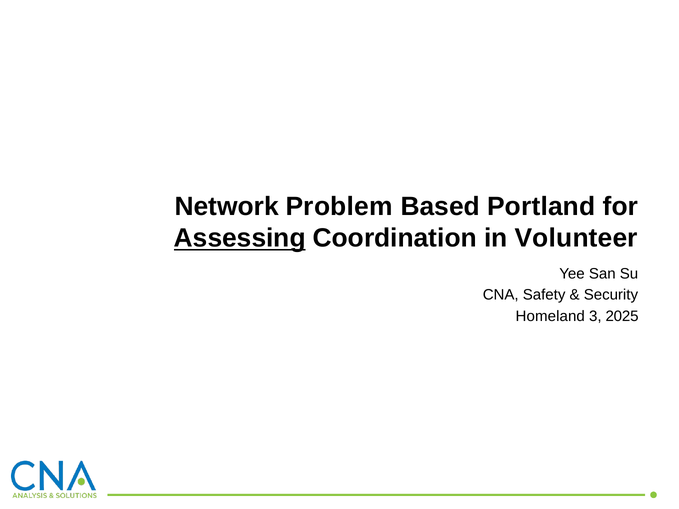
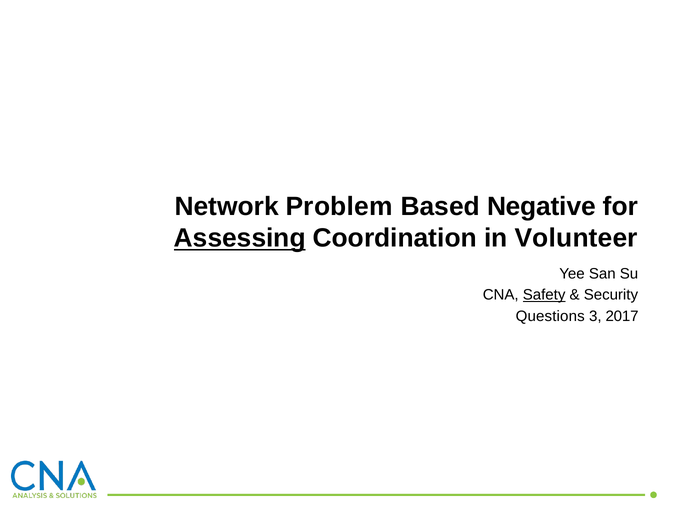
Portland: Portland -> Negative
Safety underline: none -> present
Homeland: Homeland -> Questions
2025: 2025 -> 2017
